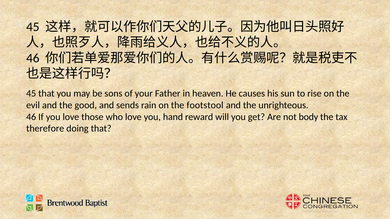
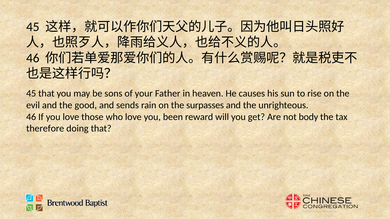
footstool: footstool -> surpasses
hand: hand -> been
